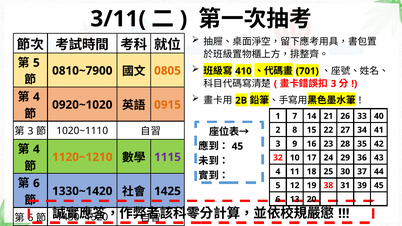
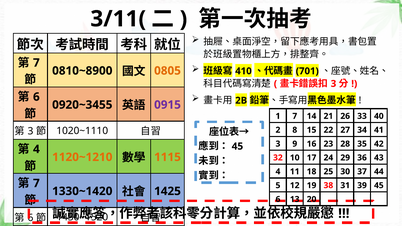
5 at (36, 63): 5 -> 7
0810~7900: 0810~7900 -> 0810~8900
4 at (36, 97): 4 -> 6
0920~1020: 0920~1020 -> 0920~3455
0915 colour: orange -> purple
1115 colour: purple -> orange
6 at (36, 183): 6 -> 7
